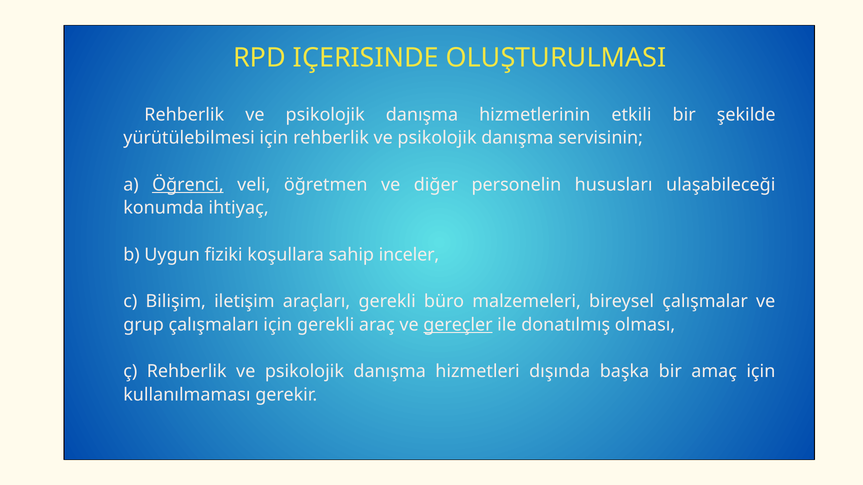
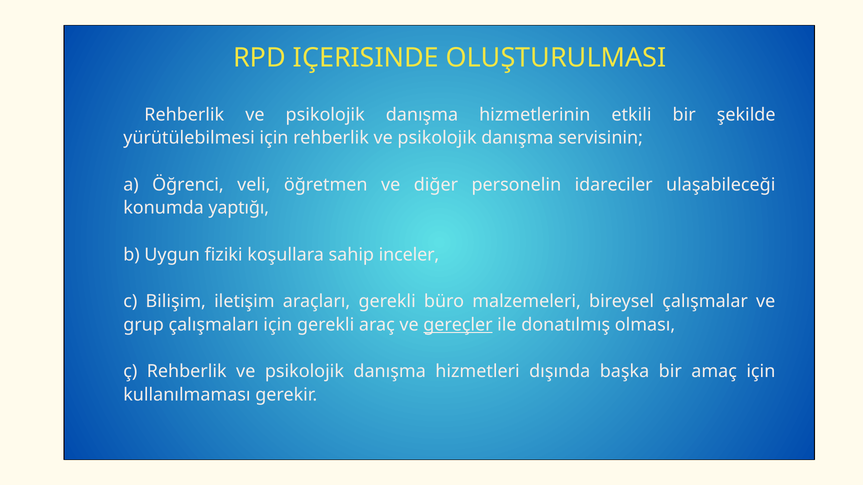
Öğrenci underline: present -> none
hususları: hususları -> idareciler
ihtiyaç: ihtiyaç -> yaptığı
